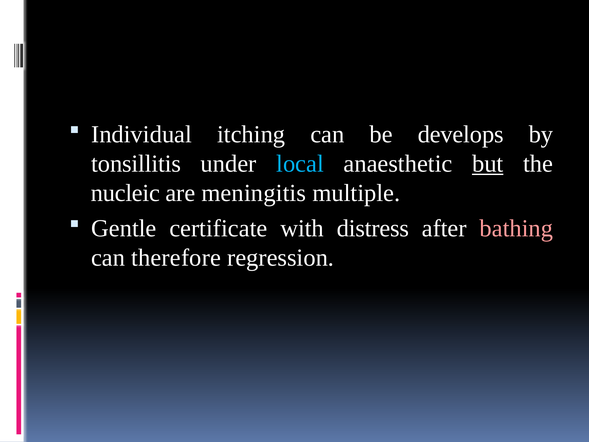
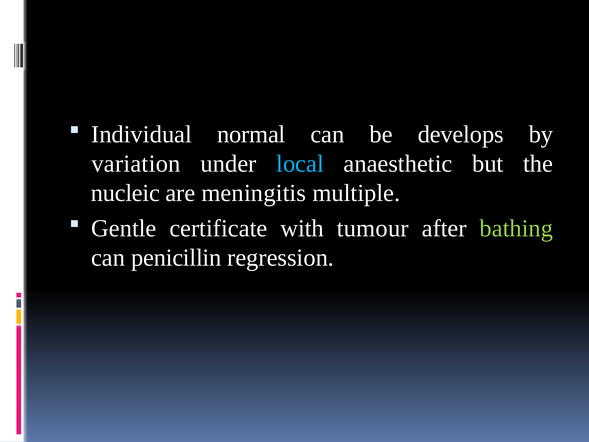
itching: itching -> normal
tonsillitis: tonsillitis -> variation
but underline: present -> none
distress: distress -> tumour
bathing colour: pink -> light green
therefore: therefore -> penicillin
